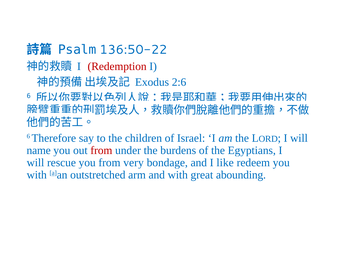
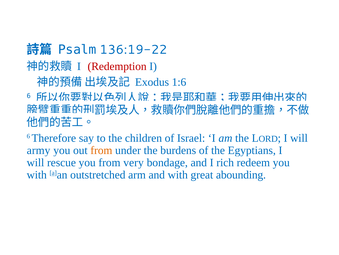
136:50-22: 136:50-22 -> 136:19-22
2:6: 2:6 -> 1:6
name: name -> army
from at (101, 150) colour: red -> orange
like: like -> rich
